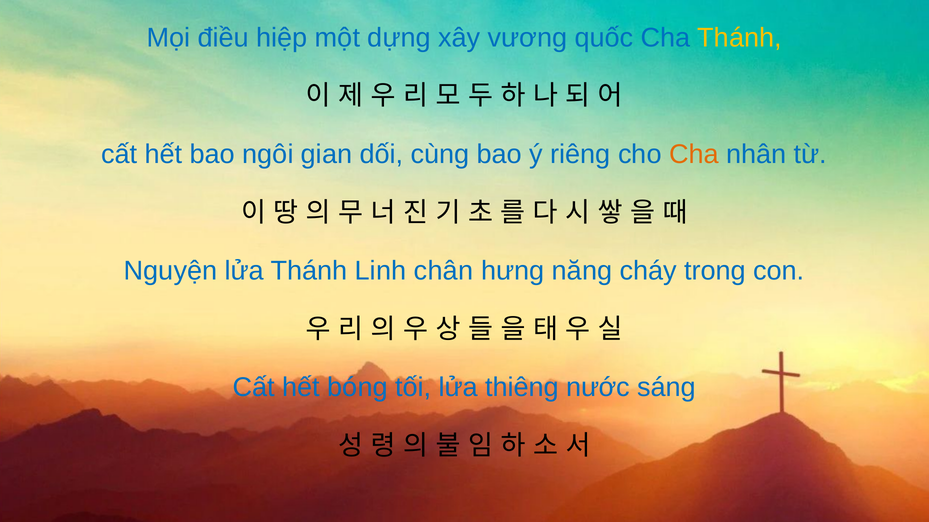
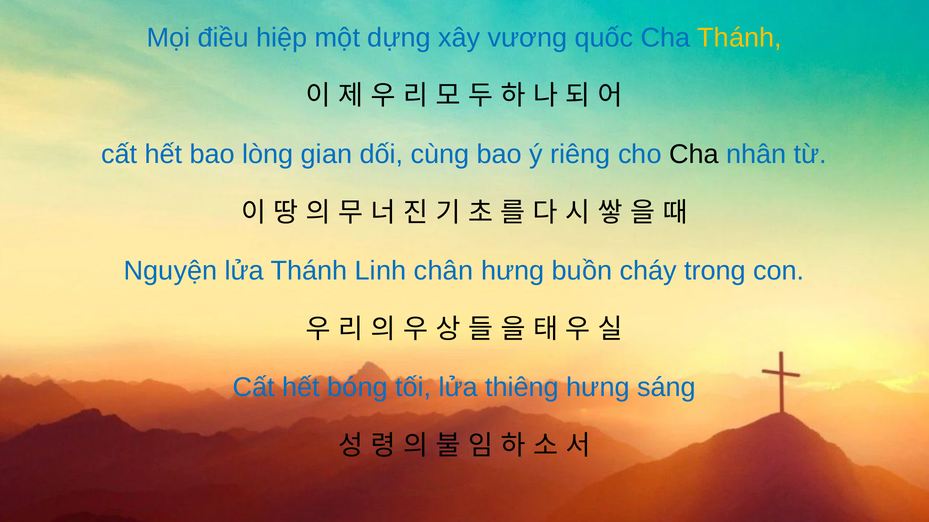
ngôi: ngôi -> lòng
Cha at (694, 154) colour: orange -> black
năng: năng -> buồn
thiêng nước: nước -> hưng
